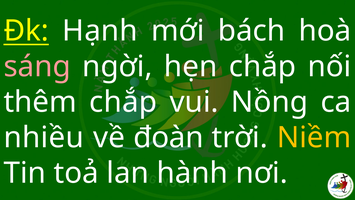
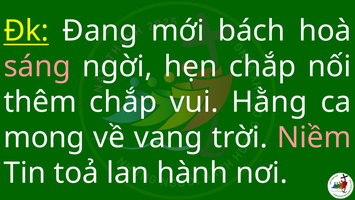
Hạnh: Hạnh -> Đang
Nồng: Nồng -> Hằng
nhiều: nhiều -> mong
đoàn: đoàn -> vang
Niềm colour: yellow -> pink
